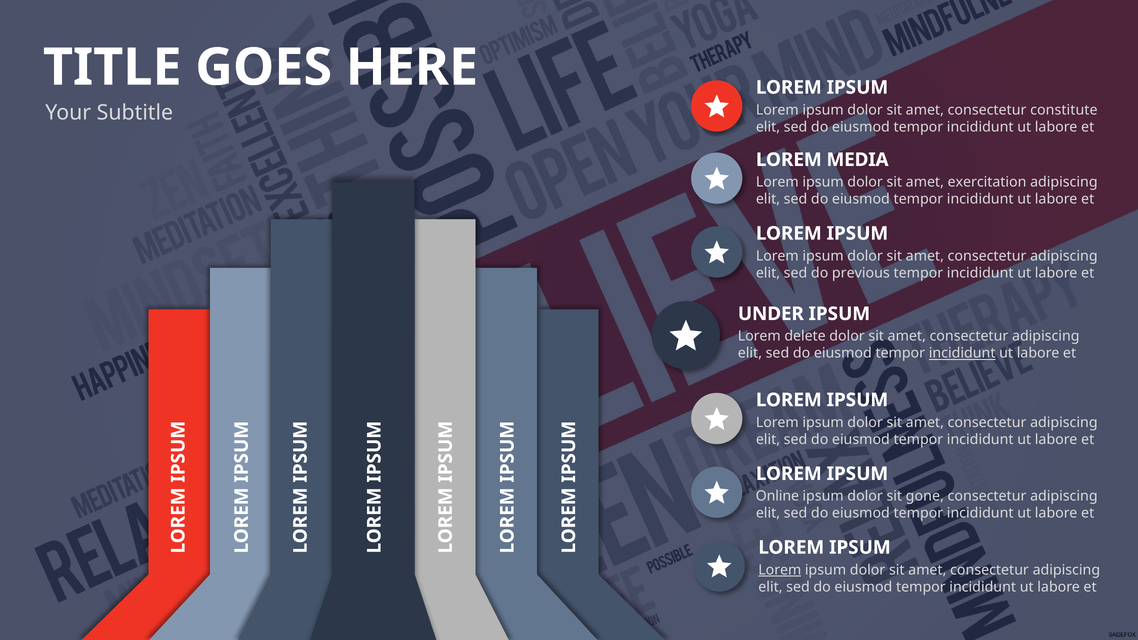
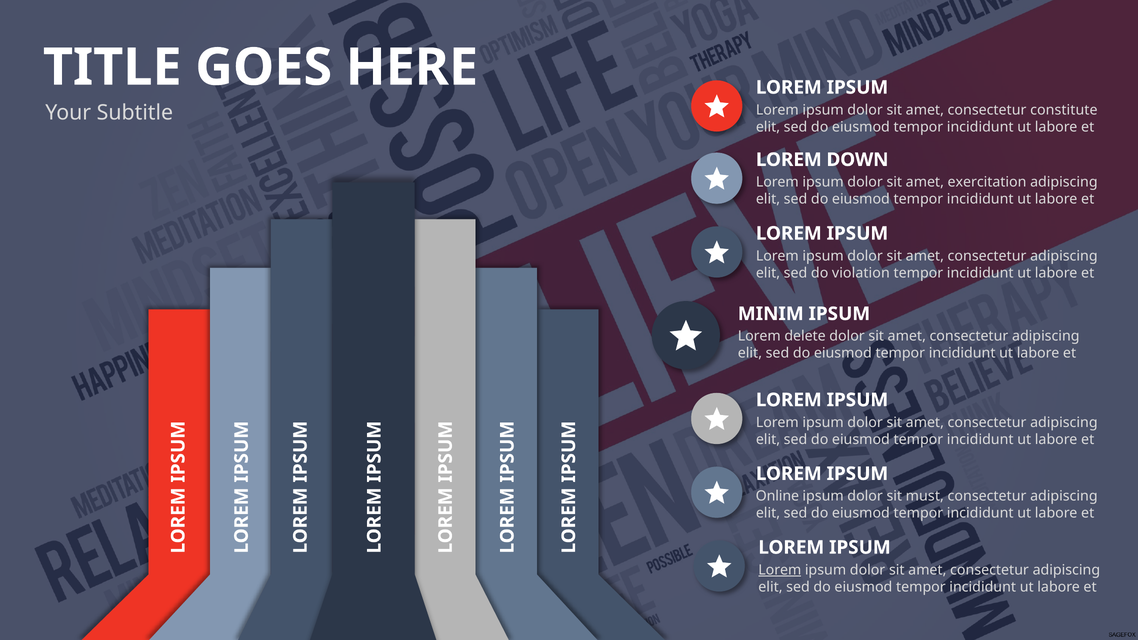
MEDIA: MEDIA -> DOWN
previous: previous -> violation
UNDER: UNDER -> MINIM
incididunt at (962, 353) underline: present -> none
gone: gone -> must
